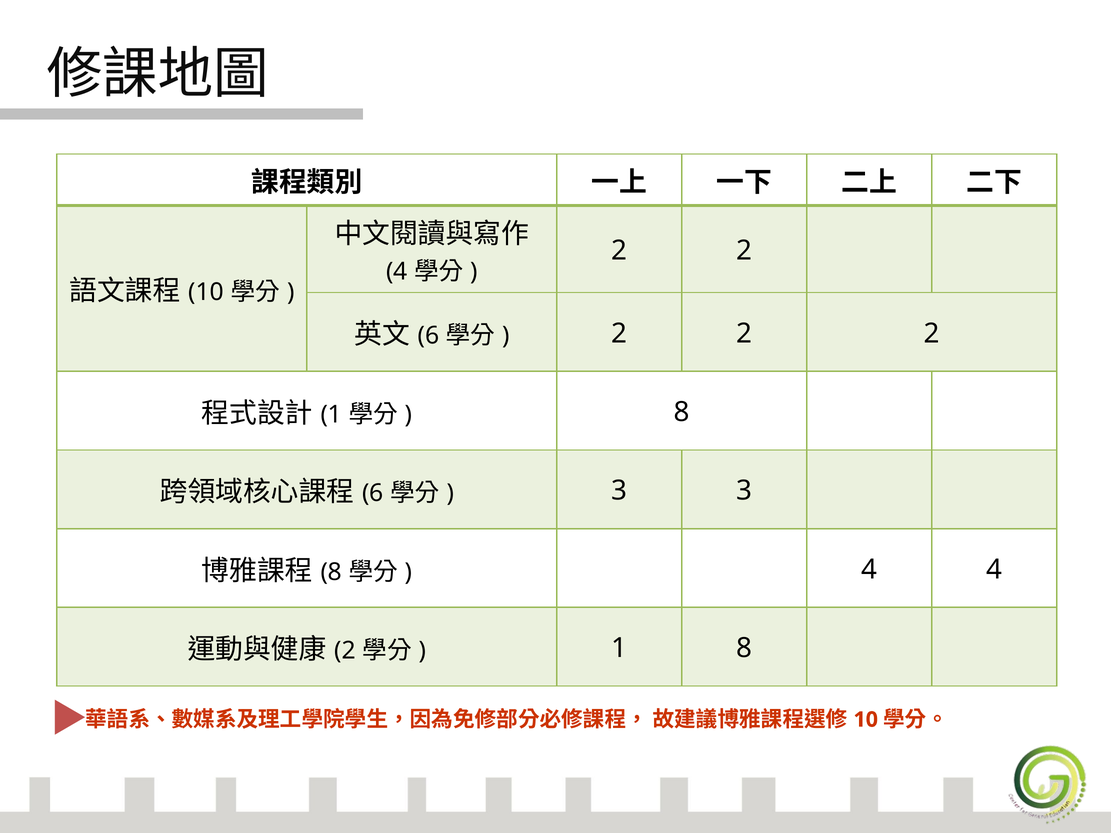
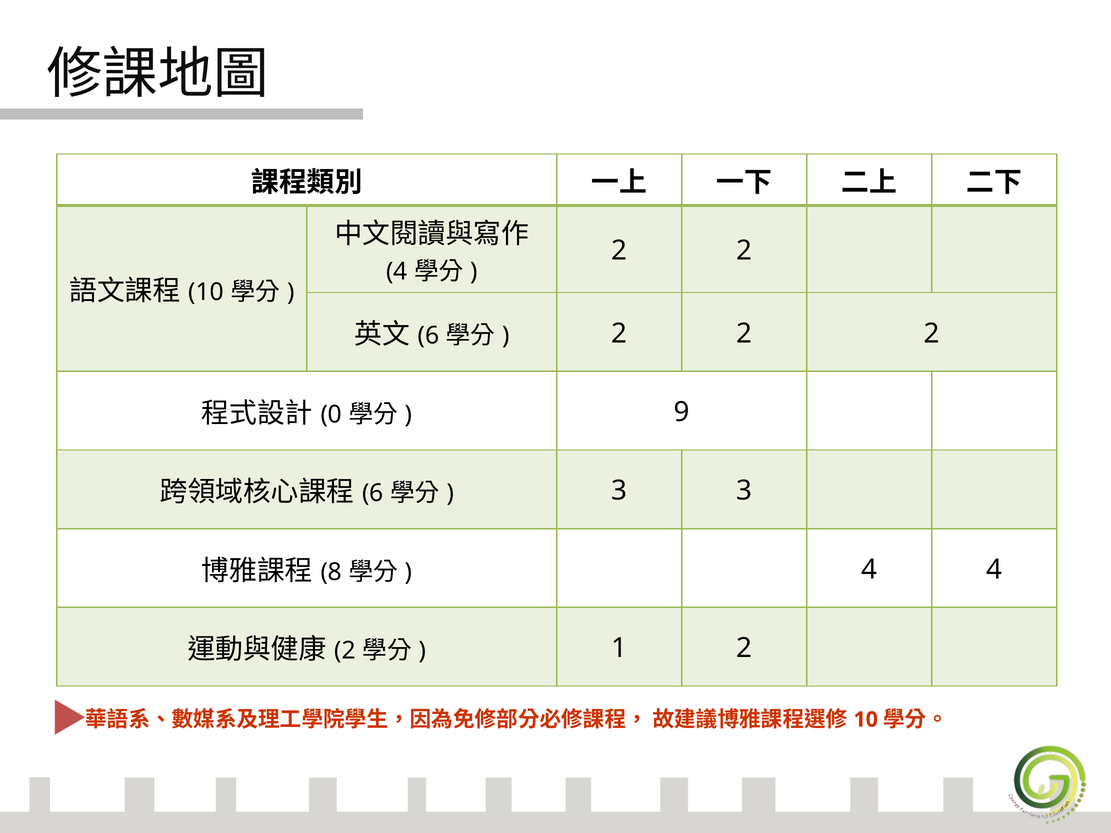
1 at (331, 415): 1 -> 0
8 at (682, 412): 8 -> 9
1 8: 8 -> 2
